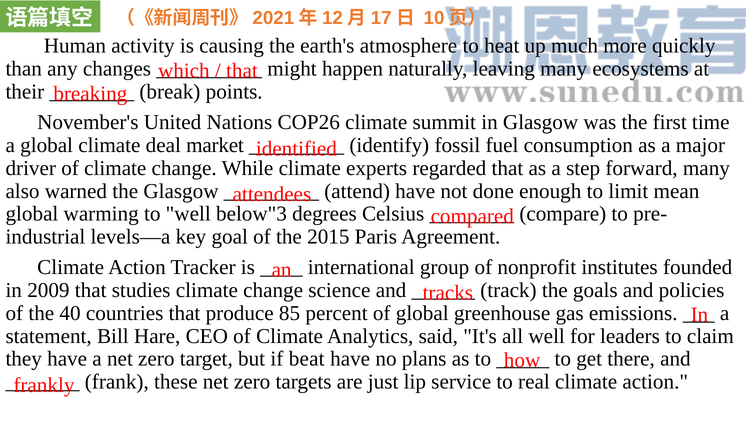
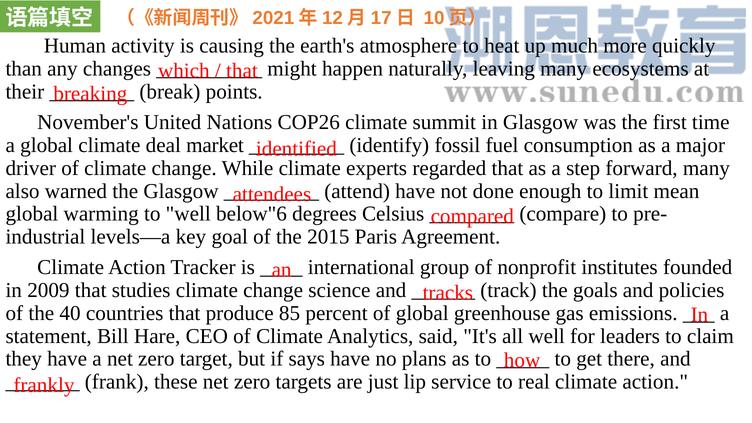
below"3: below"3 -> below"6
beat: beat -> says
